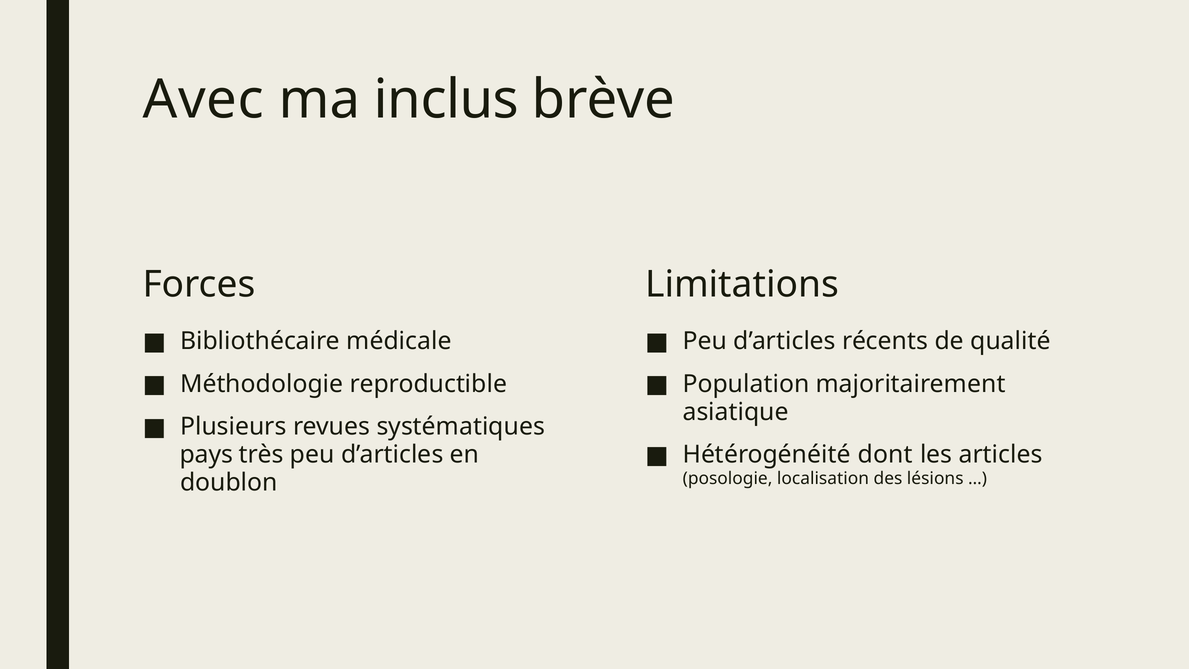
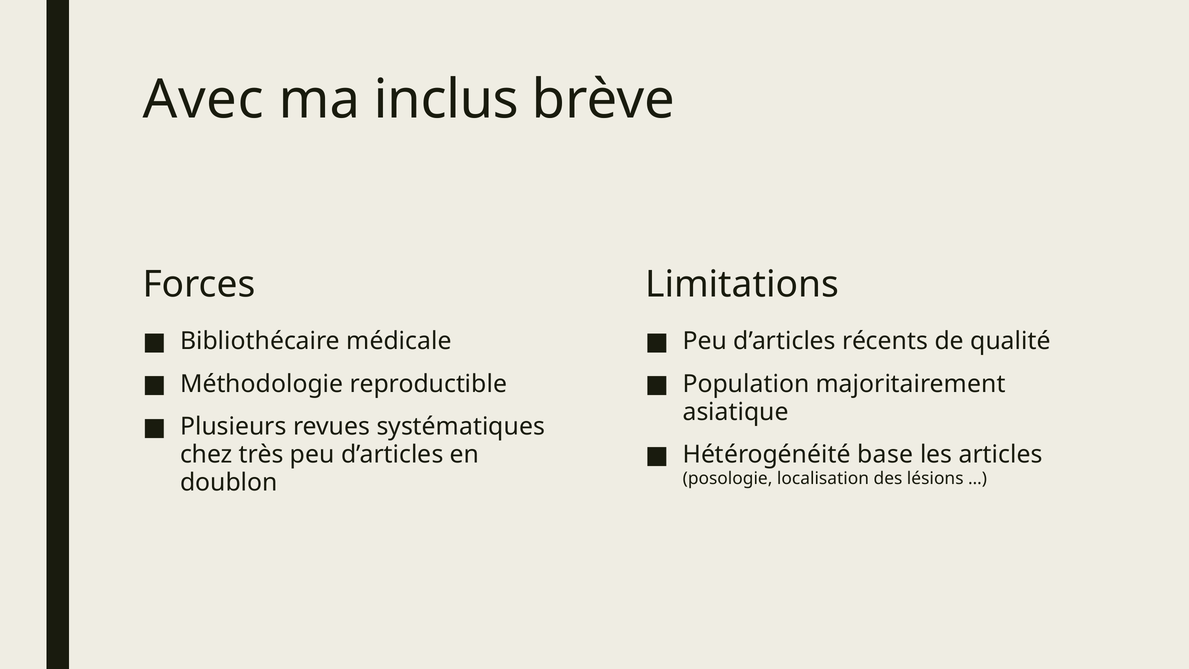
dont: dont -> base
pays: pays -> chez
